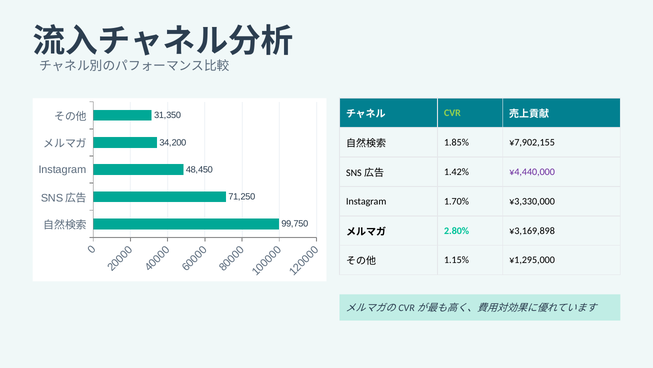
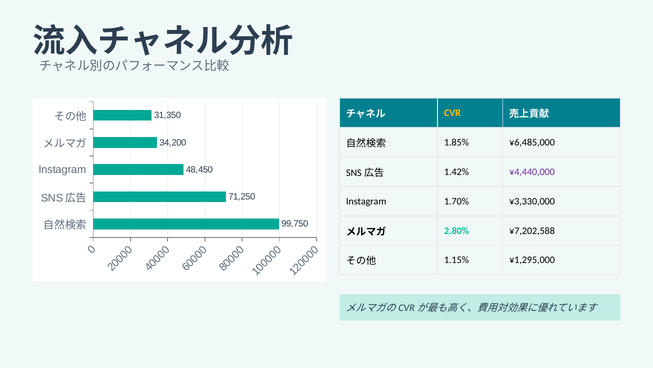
CVR colour: light green -> yellow
¥7,902,155: ¥7,902,155 -> ¥6,485,000
¥3,169,898: ¥3,169,898 -> ¥7,202,588
